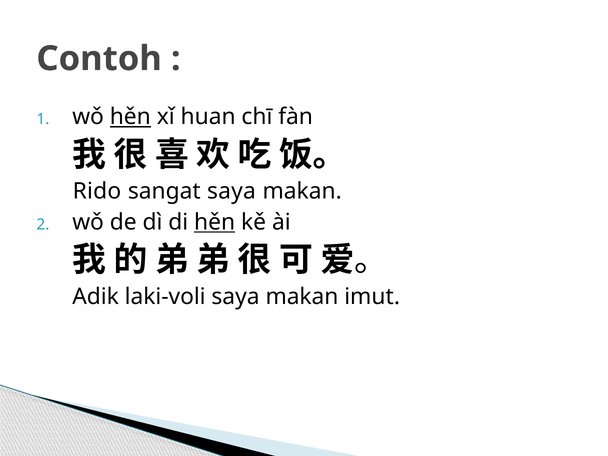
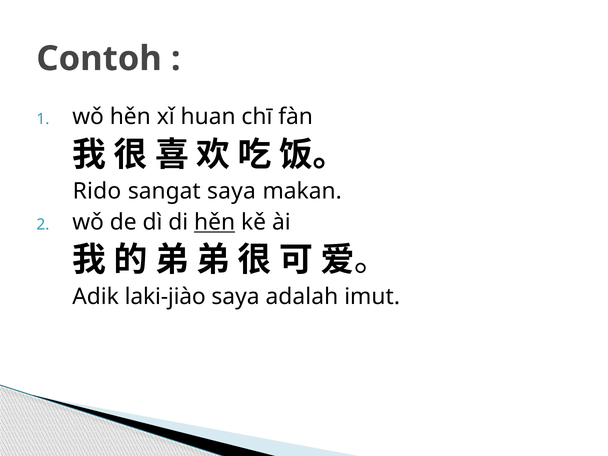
hěn at (130, 117) underline: present -> none
laki-voli: laki-voli -> laki-jiào
makan at (302, 297): makan -> adalah
